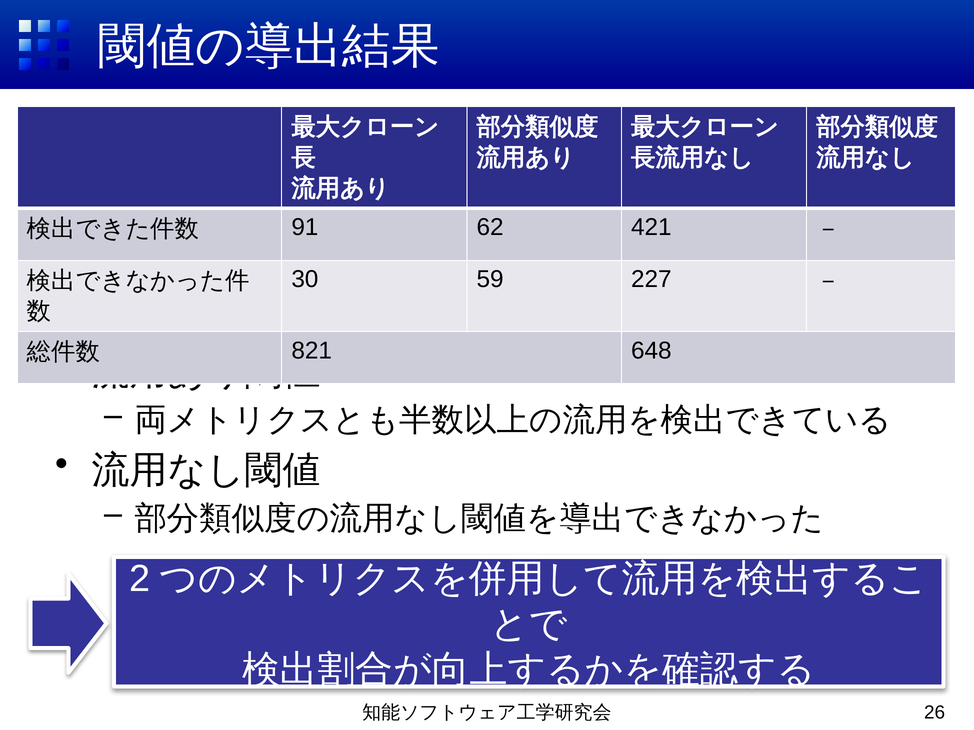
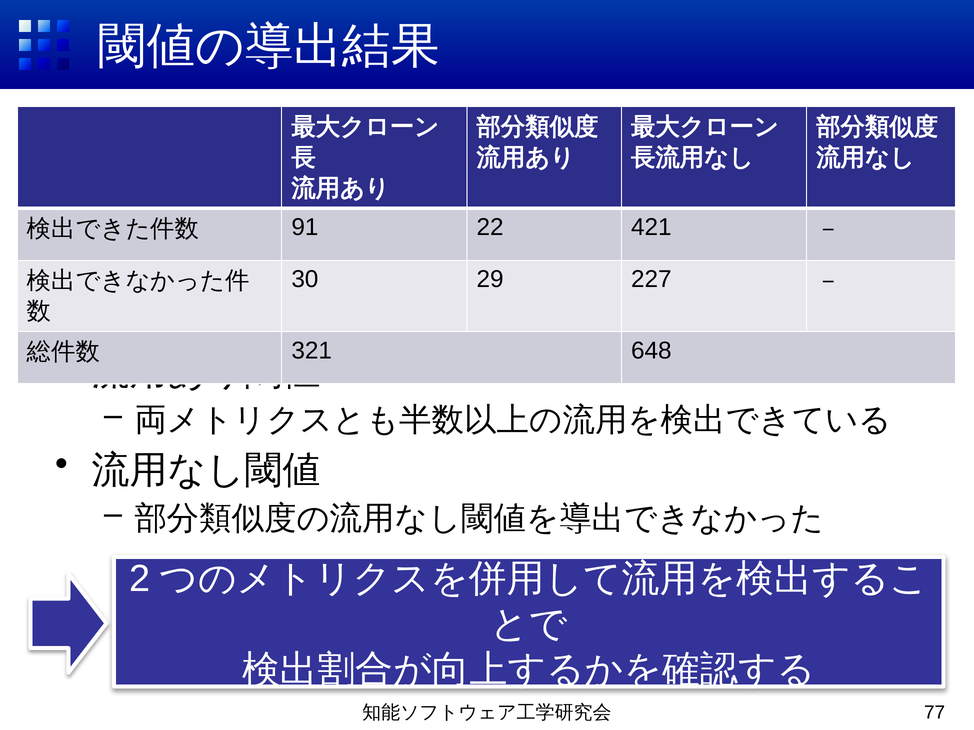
62: 62 -> 22
59: 59 -> 29
821: 821 -> 321
26: 26 -> 77
